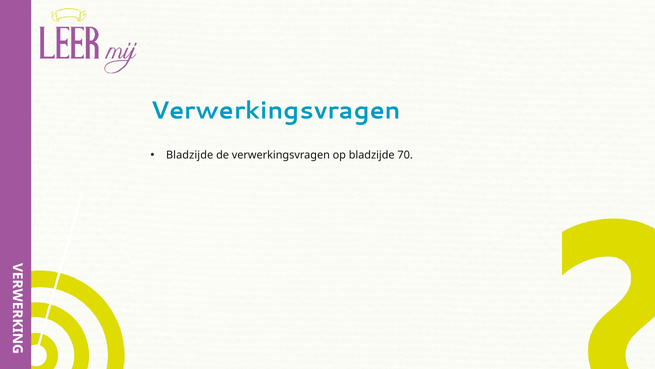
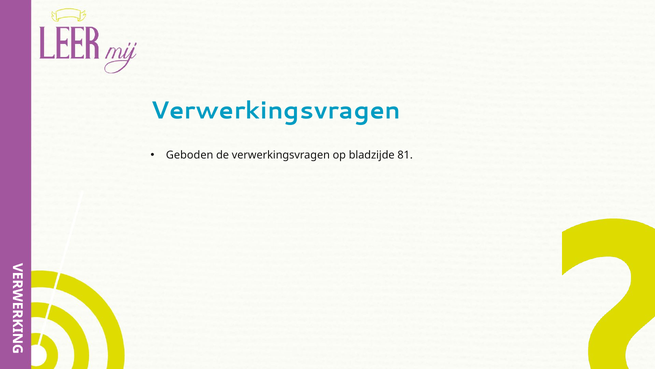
Bladzijde at (190, 155): Bladzijde -> Geboden
70: 70 -> 81
